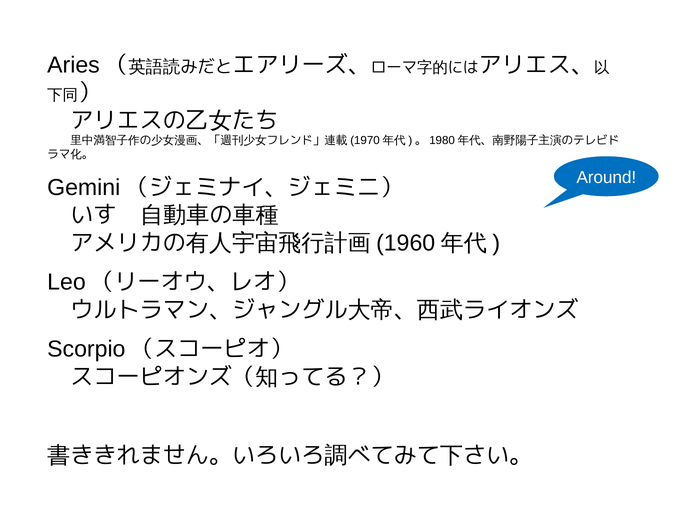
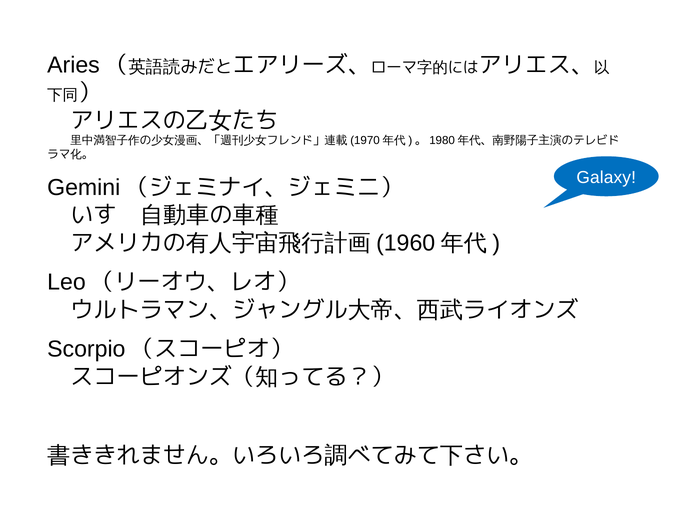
Around: Around -> Galaxy
